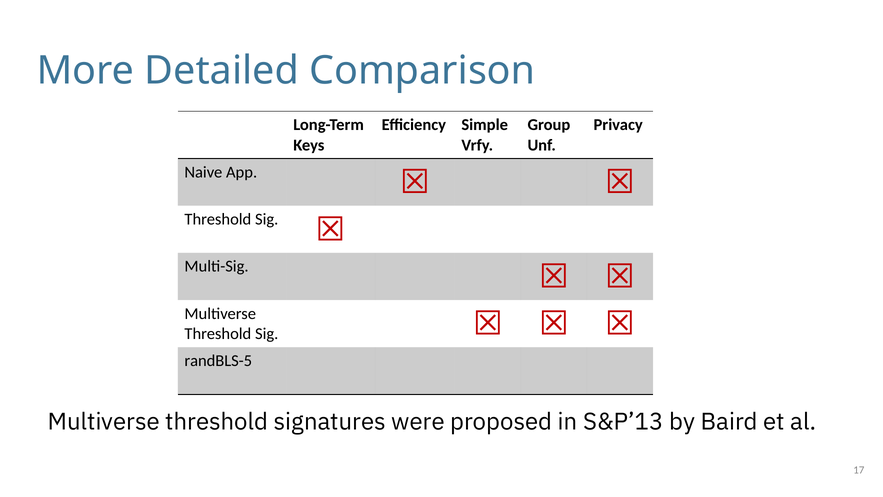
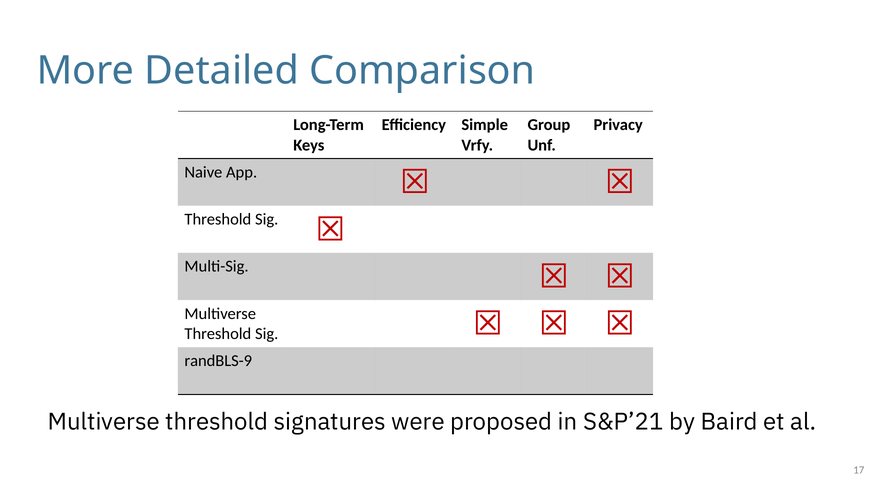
randBLS-5: randBLS-5 -> randBLS-9
S&P’13: S&P’13 -> S&P’21
